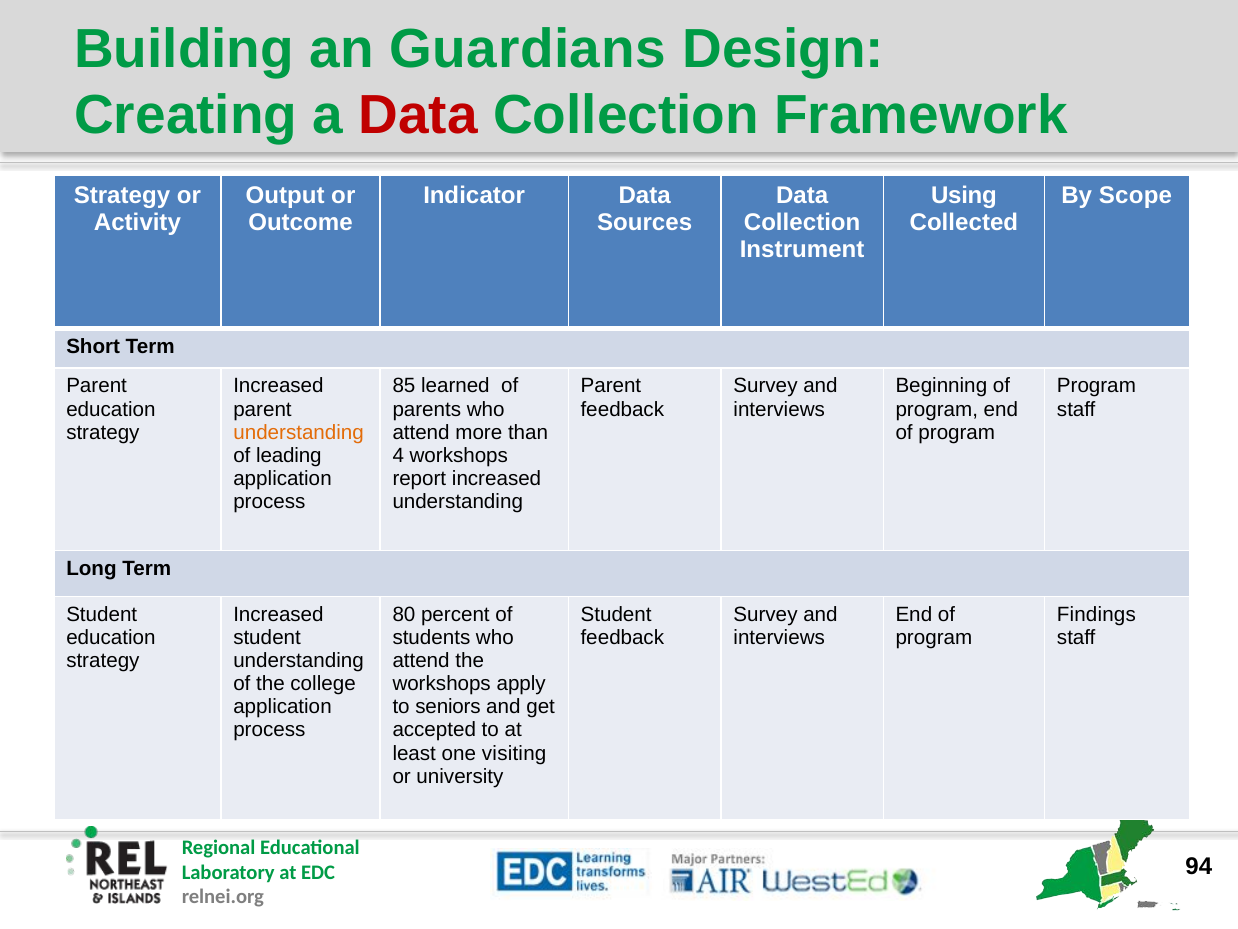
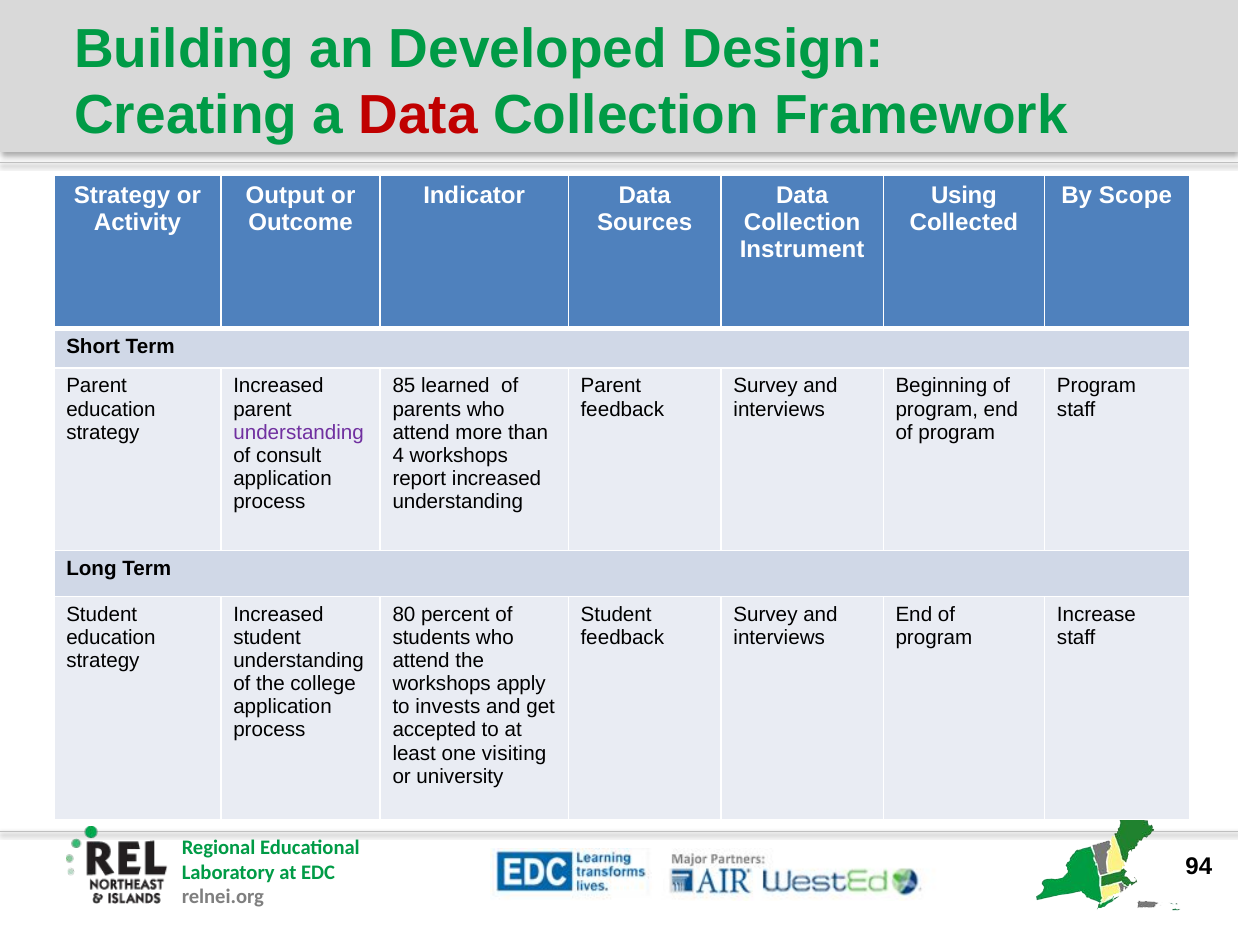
Guardians: Guardians -> Developed
understanding at (299, 432) colour: orange -> purple
leading: leading -> consult
Findings: Findings -> Increase
seniors: seniors -> invests
